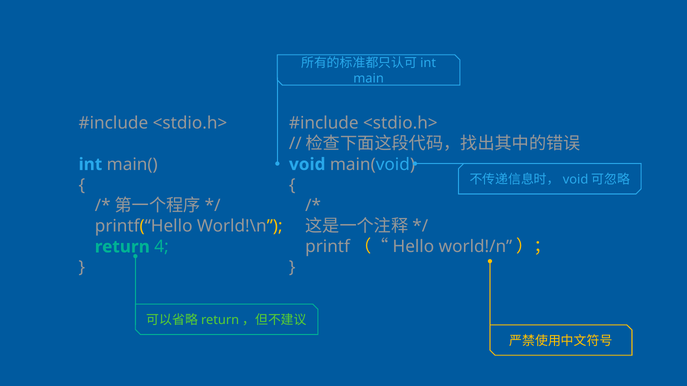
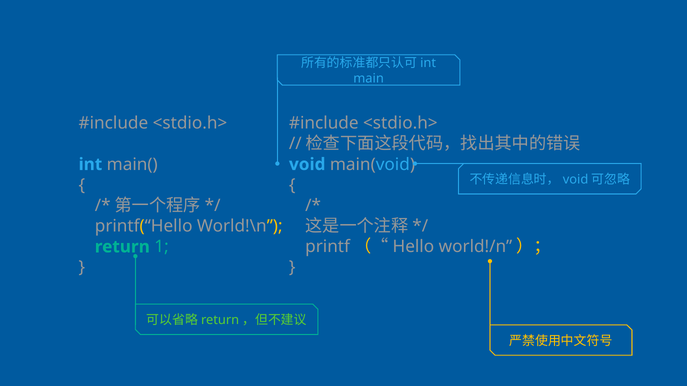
4: 4 -> 1
